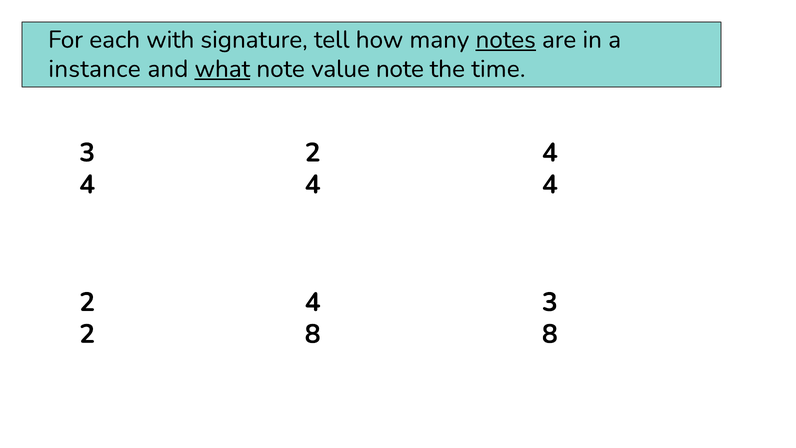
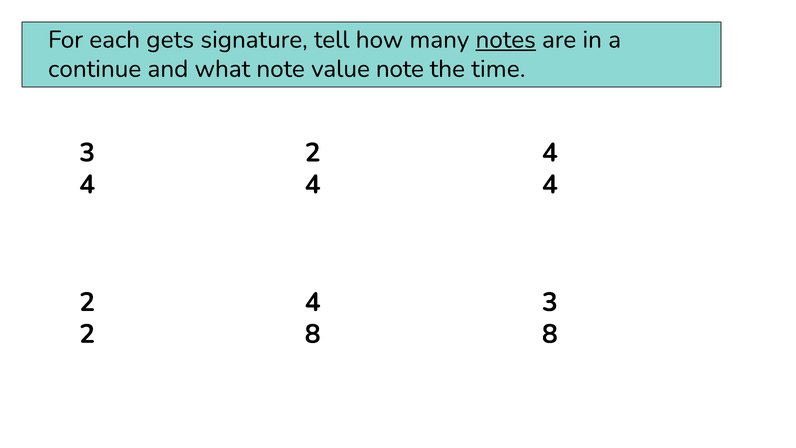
with: with -> gets
instance: instance -> continue
what underline: present -> none
